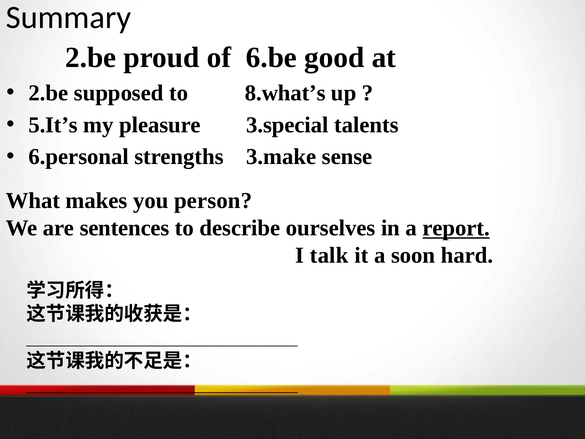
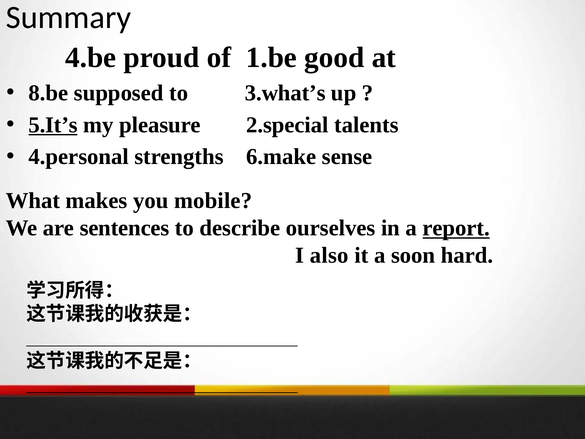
2.be at (91, 58): 2.be -> 4.be
6.be: 6.be -> 1.be
2.be at (48, 93): 2.be -> 8.be
8.what’s: 8.what’s -> 3.what’s
5.It’s underline: none -> present
3.special: 3.special -> 2.special
6.personal: 6.personal -> 4.personal
3.make: 3.make -> 6.make
person: person -> mobile
talk: talk -> also
